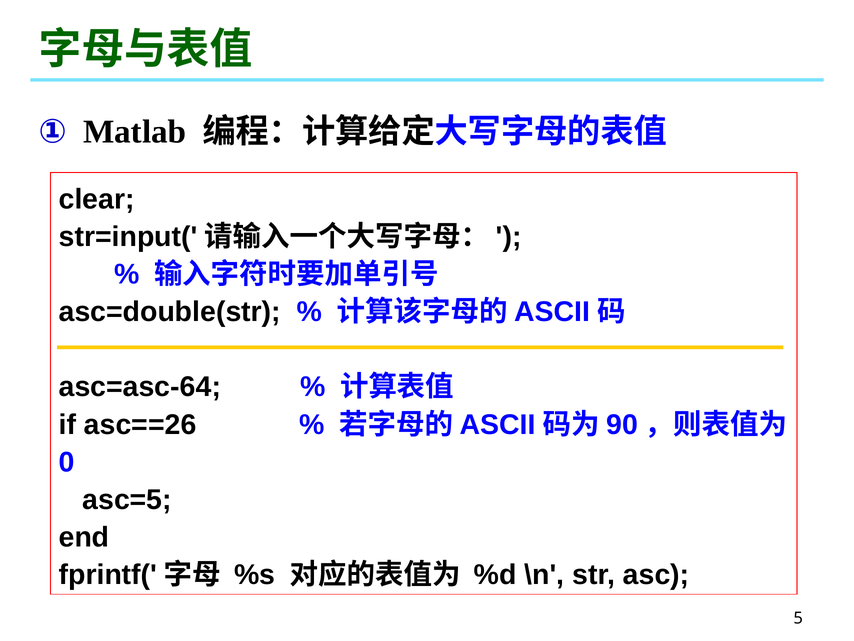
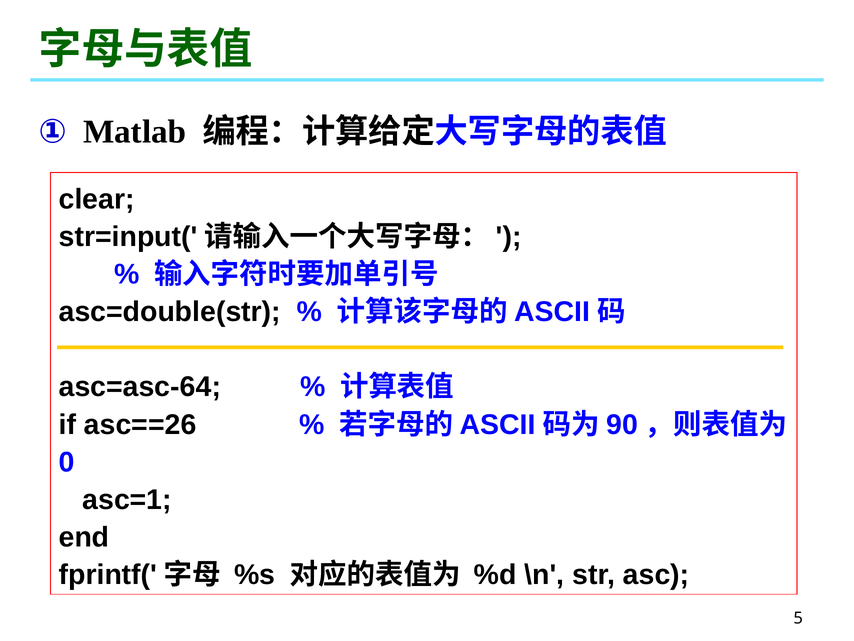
asc=5: asc=5 -> asc=1
